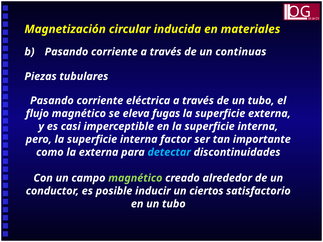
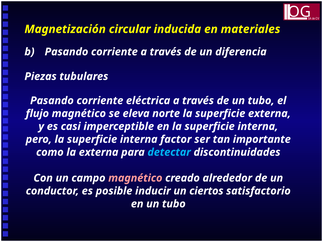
continuas: continuas -> diferencia
fugas: fugas -> norte
magnético at (135, 178) colour: light green -> pink
